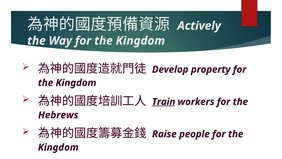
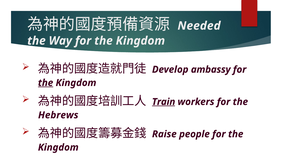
Actively: Actively -> Needed
property: property -> ambassy
the at (46, 83) underline: none -> present
